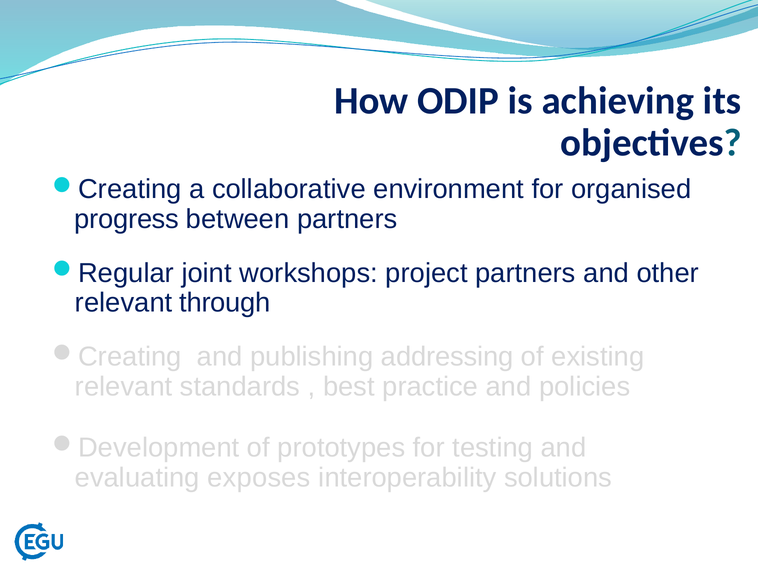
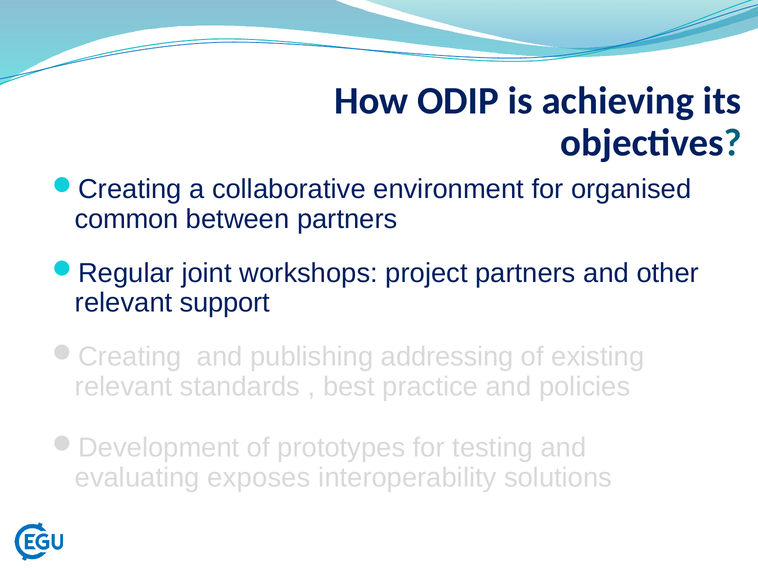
progress: progress -> common
through: through -> support
